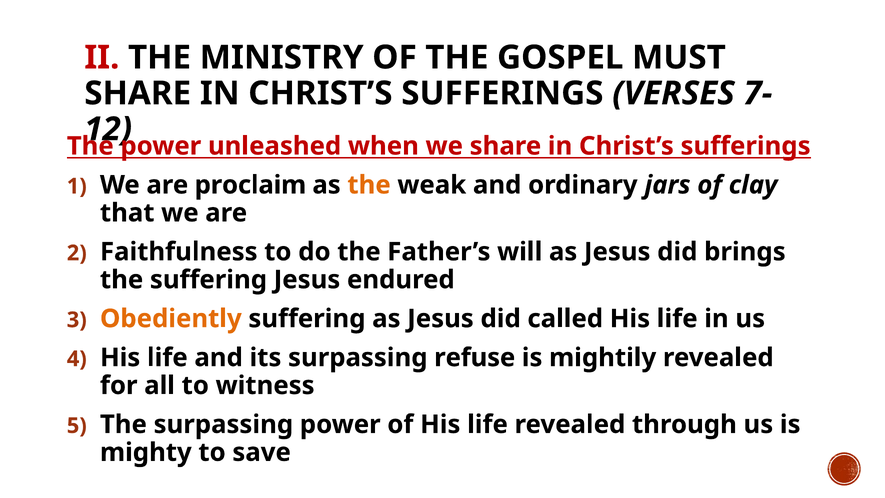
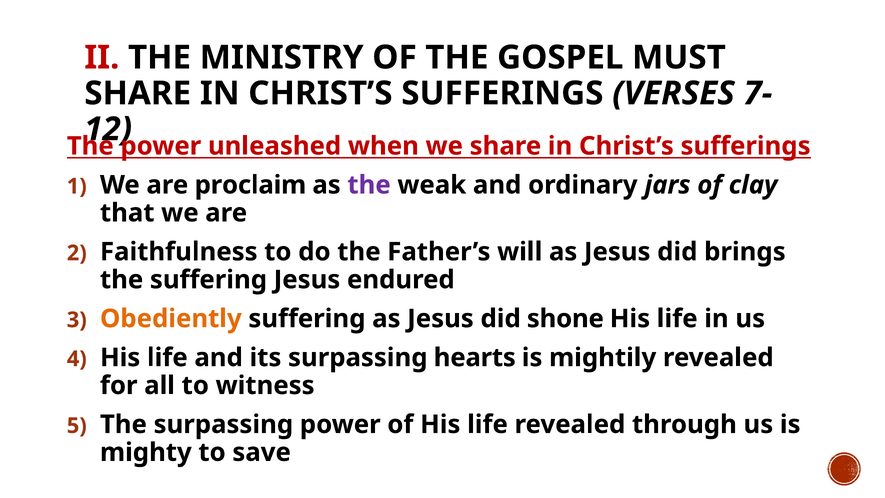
the at (369, 185) colour: orange -> purple
called: called -> shone
refuse: refuse -> hearts
